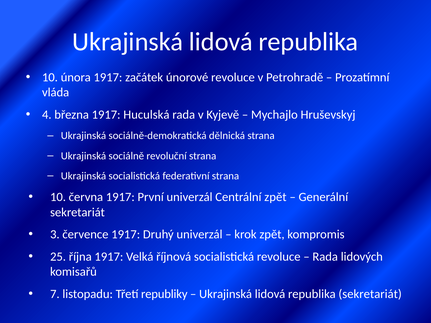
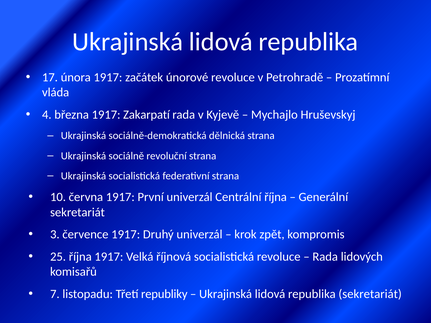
10 at (50, 77): 10 -> 17
Huculská: Huculská -> Zakarpatí
Centrální zpět: zpět -> října
